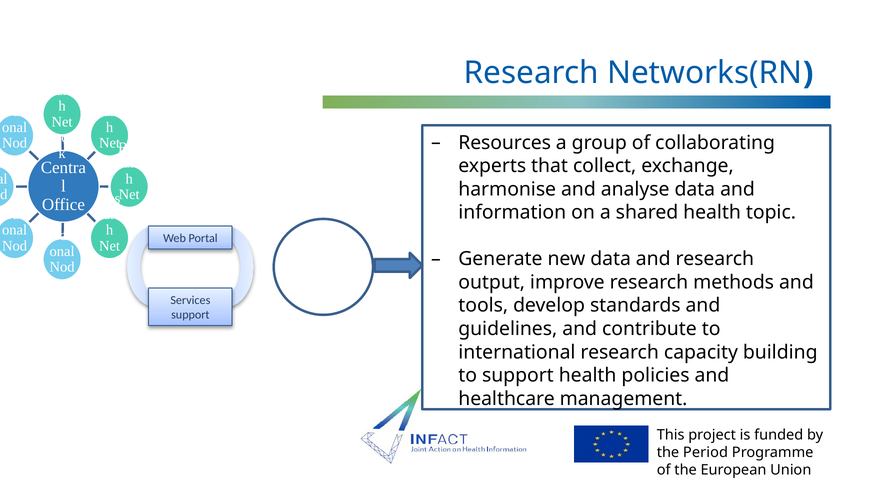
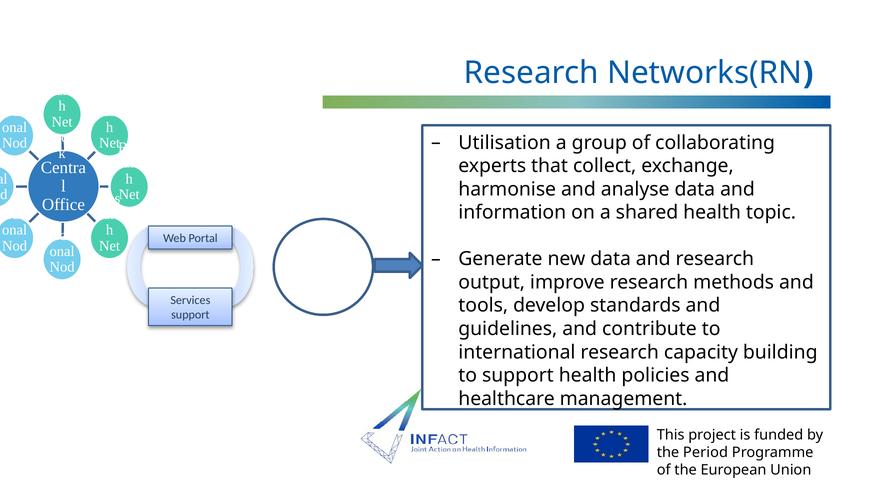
Resources: Resources -> Utilisation
